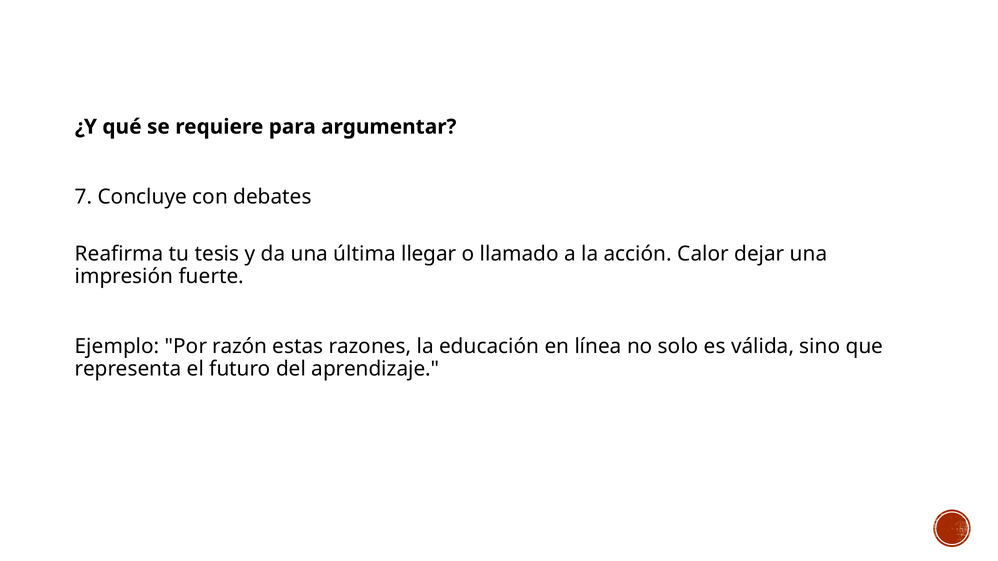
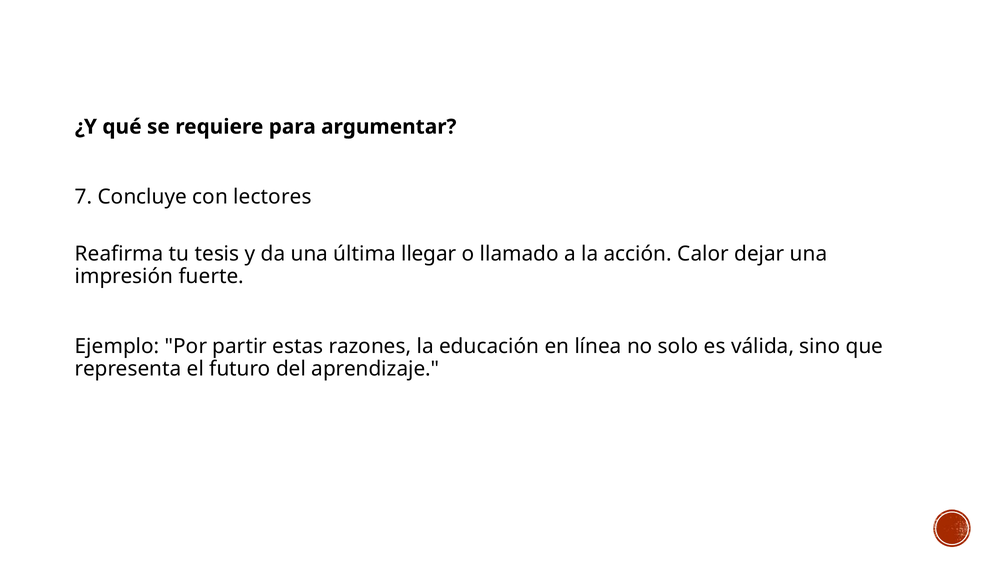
debates: debates -> lectores
razón: razón -> partir
